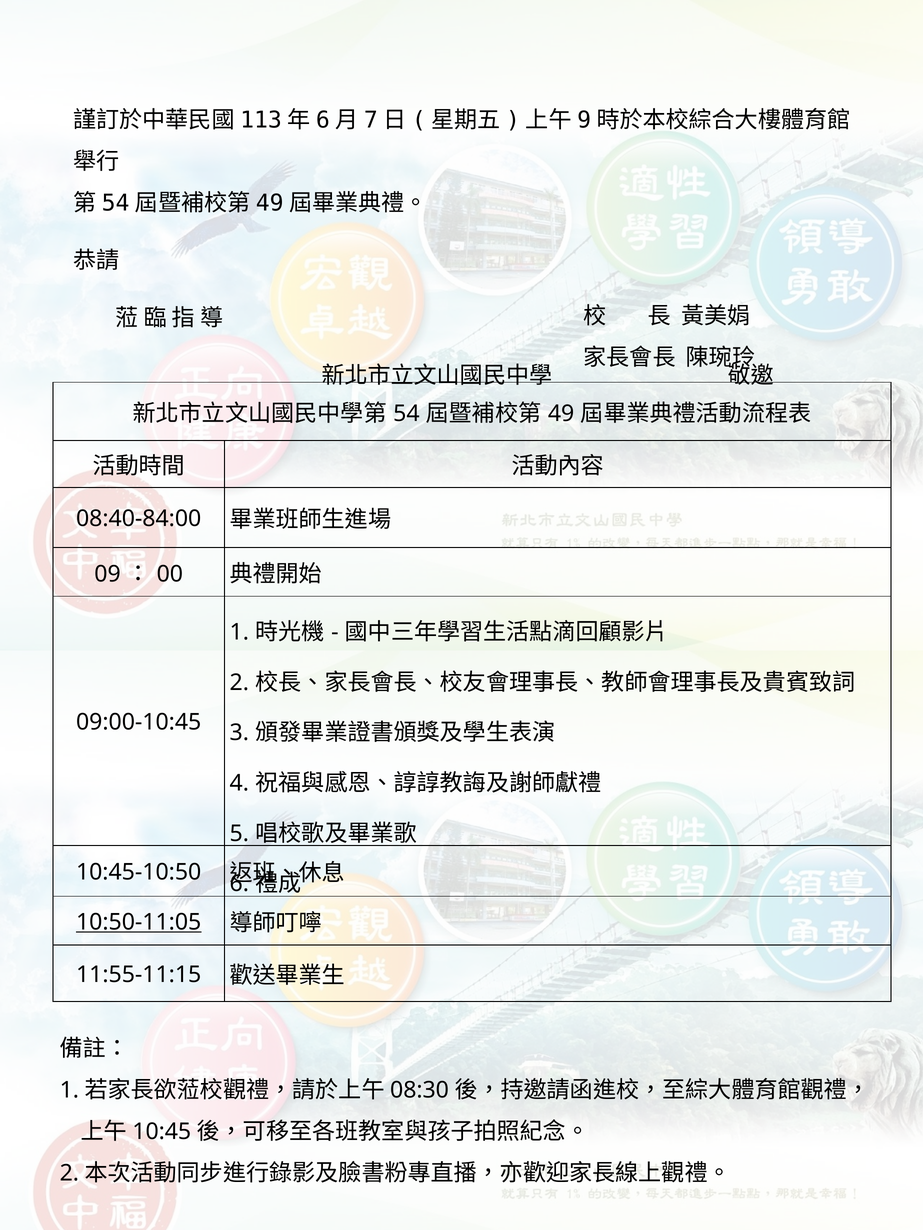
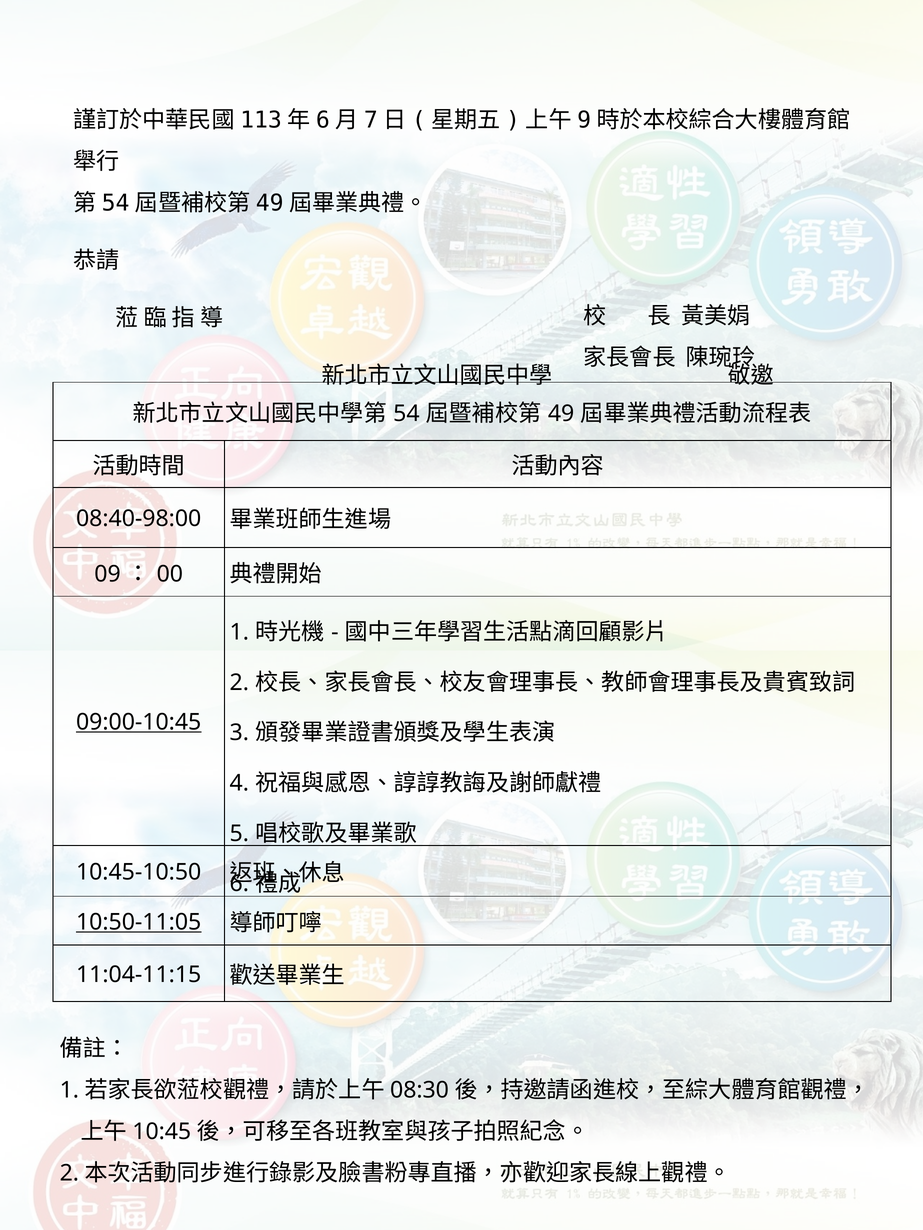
08:40-84:00: 08:40-84:00 -> 08:40-98:00
09:00-10:45 underline: none -> present
11:55-11:15: 11:55-11:15 -> 11:04-11:15
